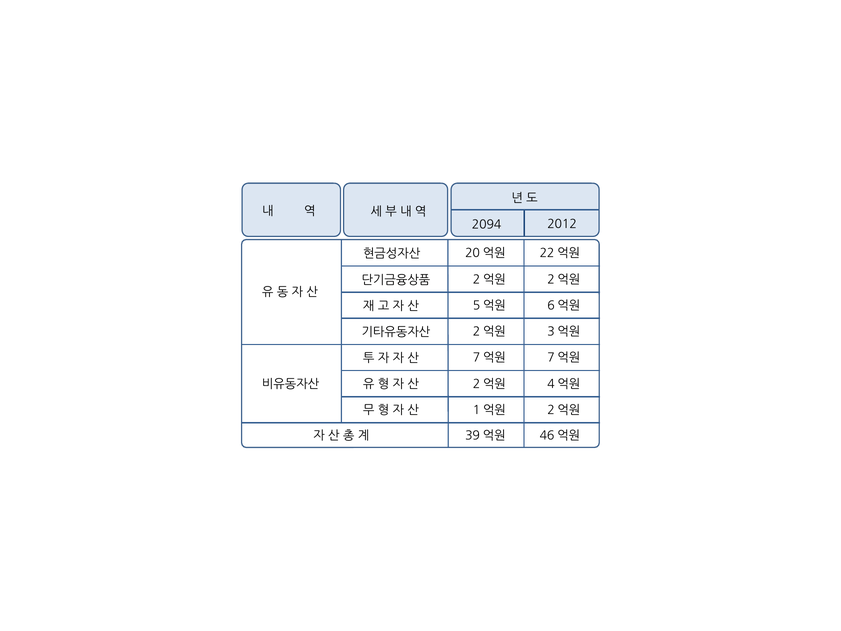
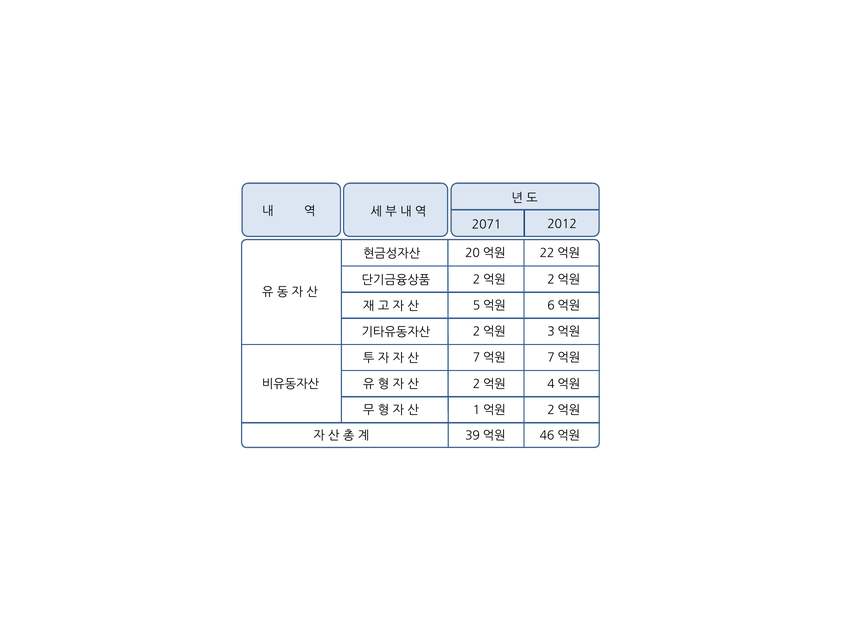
2094: 2094 -> 2071
